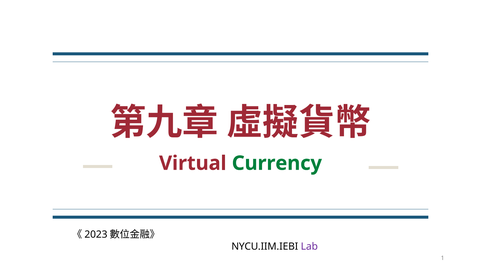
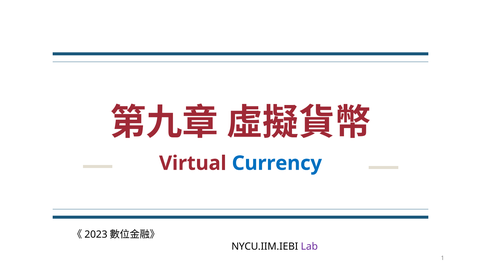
Currency colour: green -> blue
